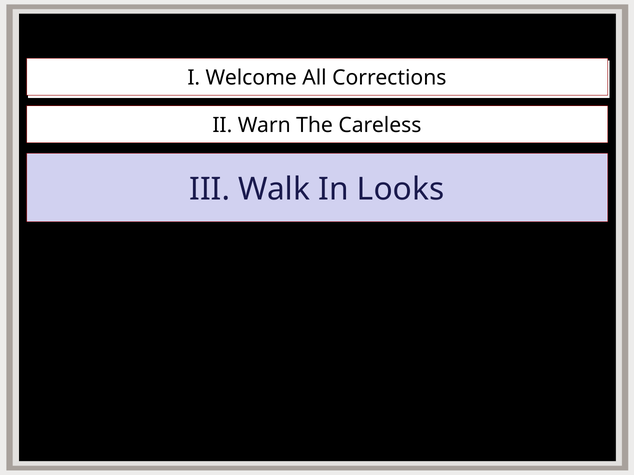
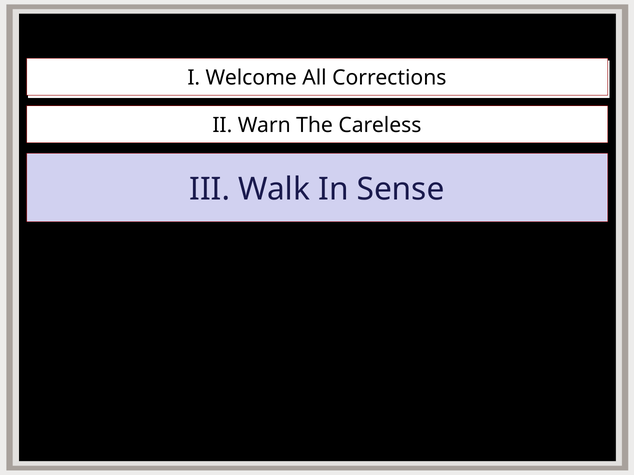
Looks: Looks -> Sense
